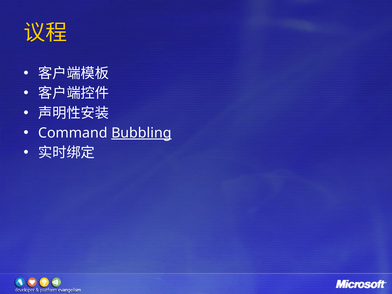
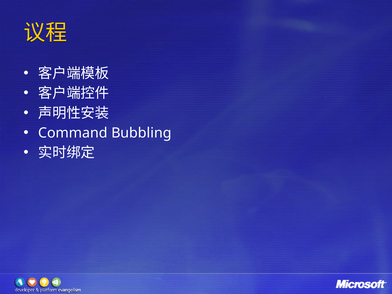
Bubbling underline: present -> none
